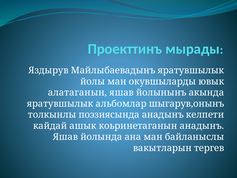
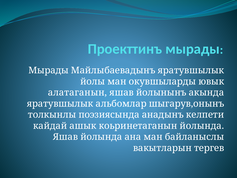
Яздырув at (48, 70): Яздырув -> Мырады
коьринетаганын анадынъ: анадынъ -> йолында
